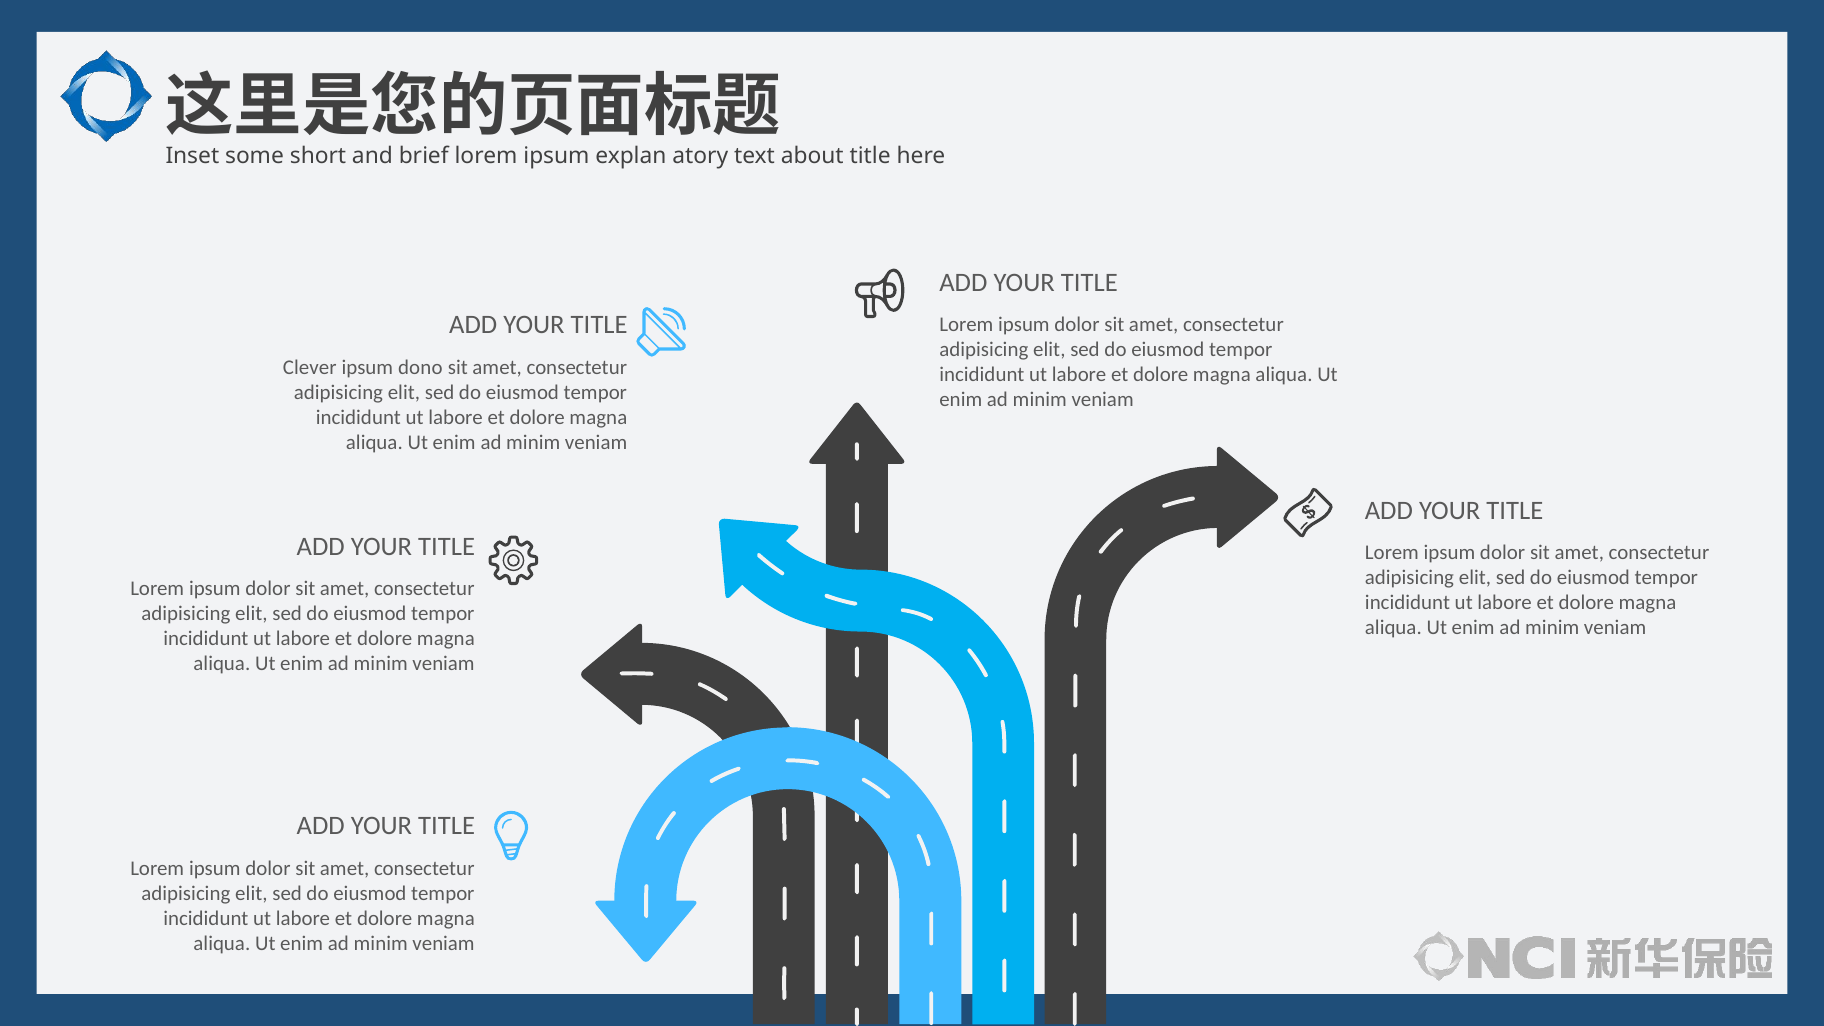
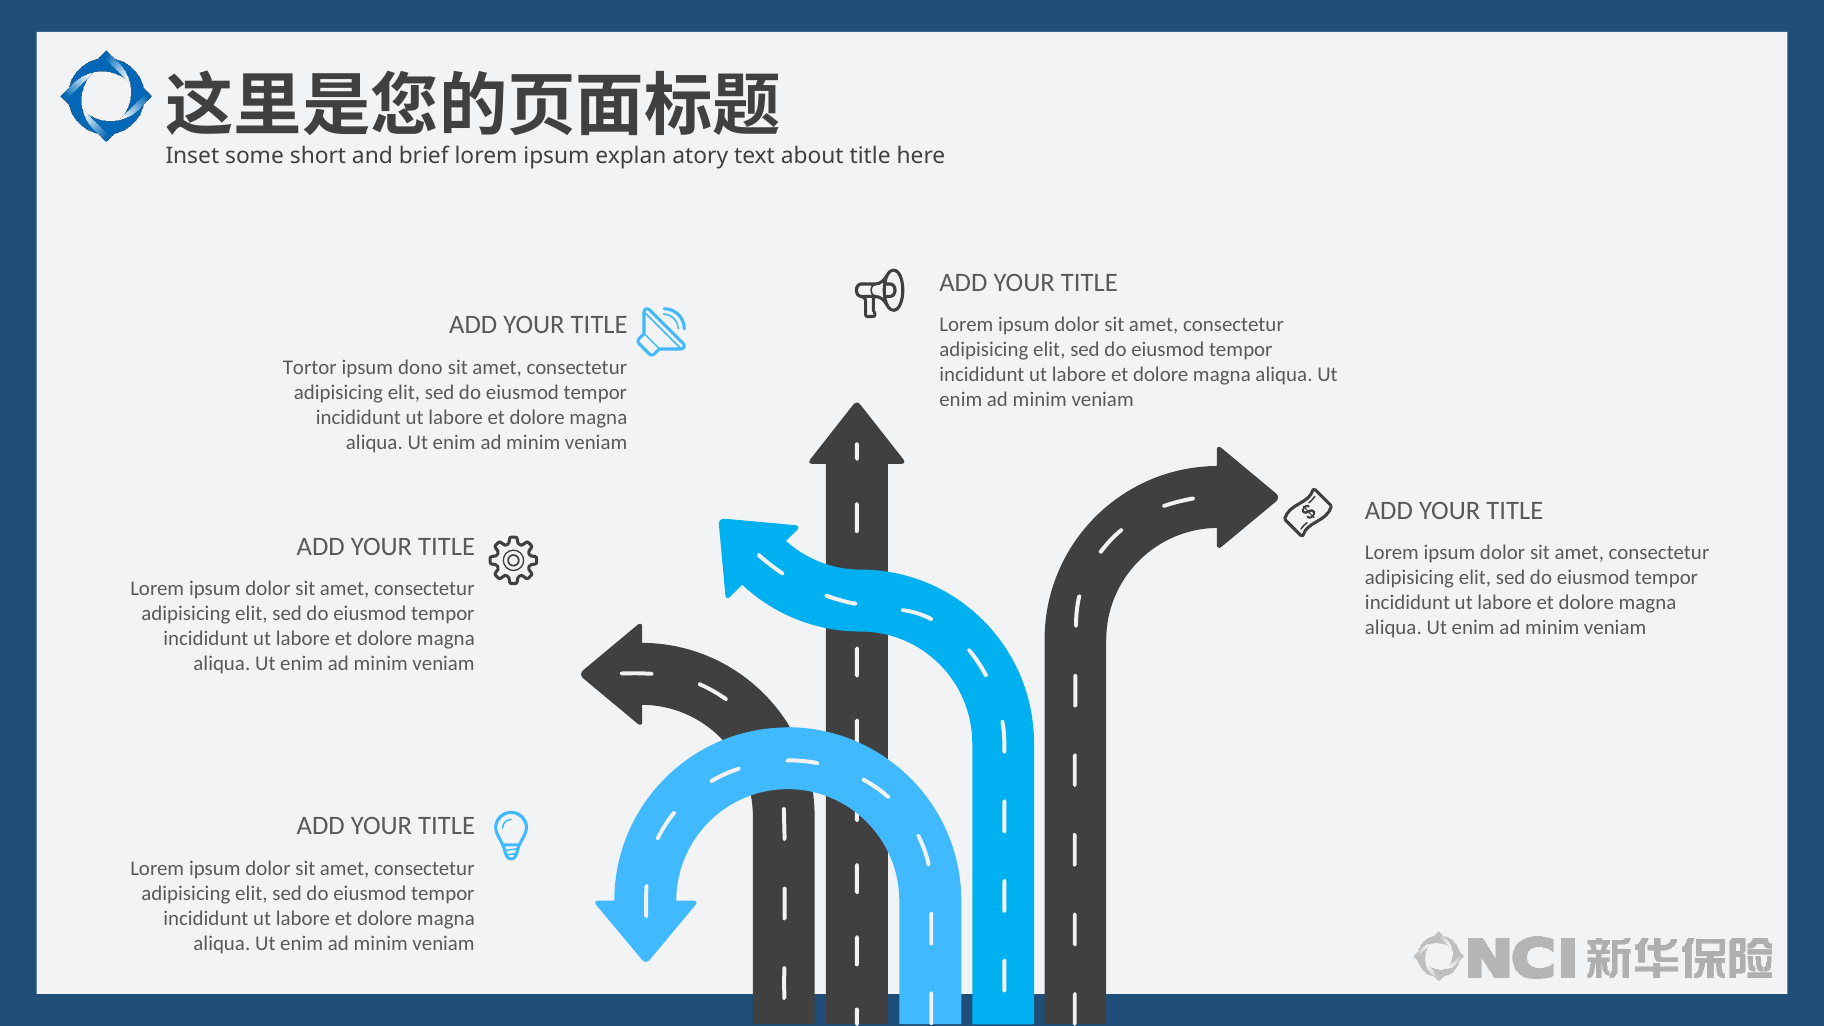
Clever: Clever -> Tortor
